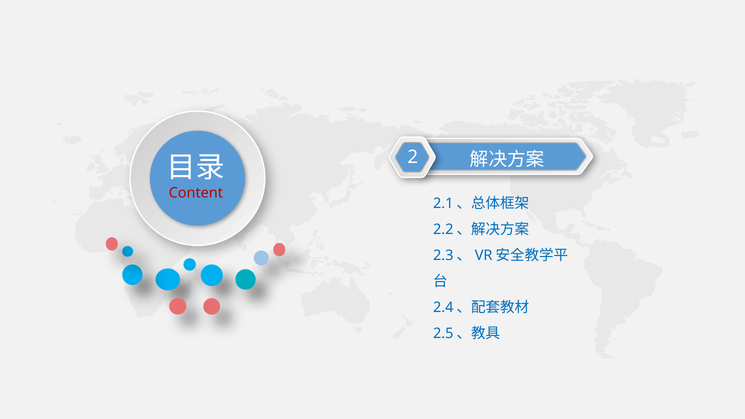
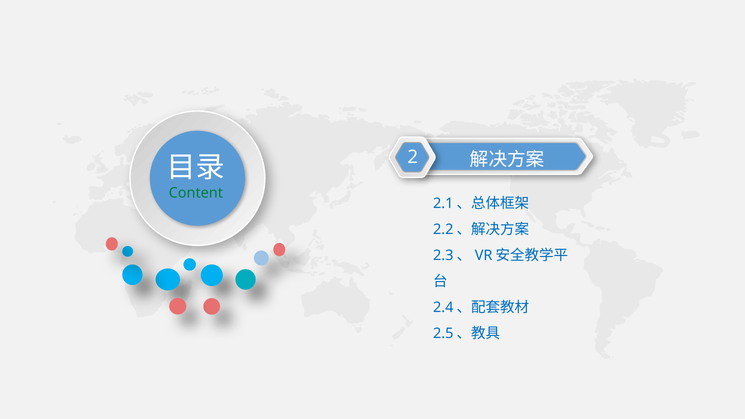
Content colour: red -> green
